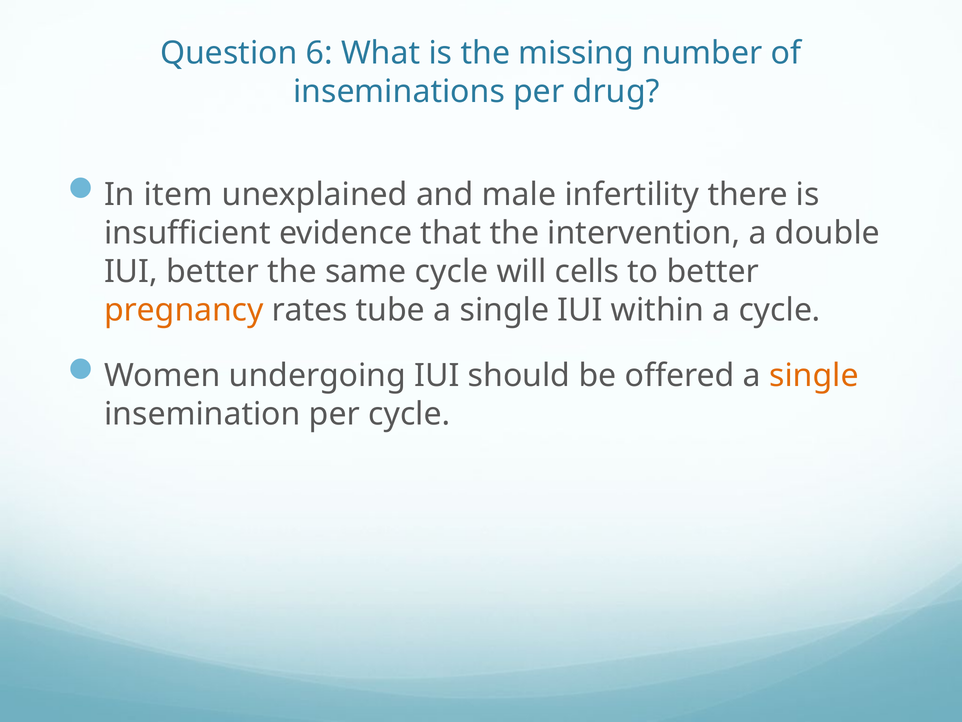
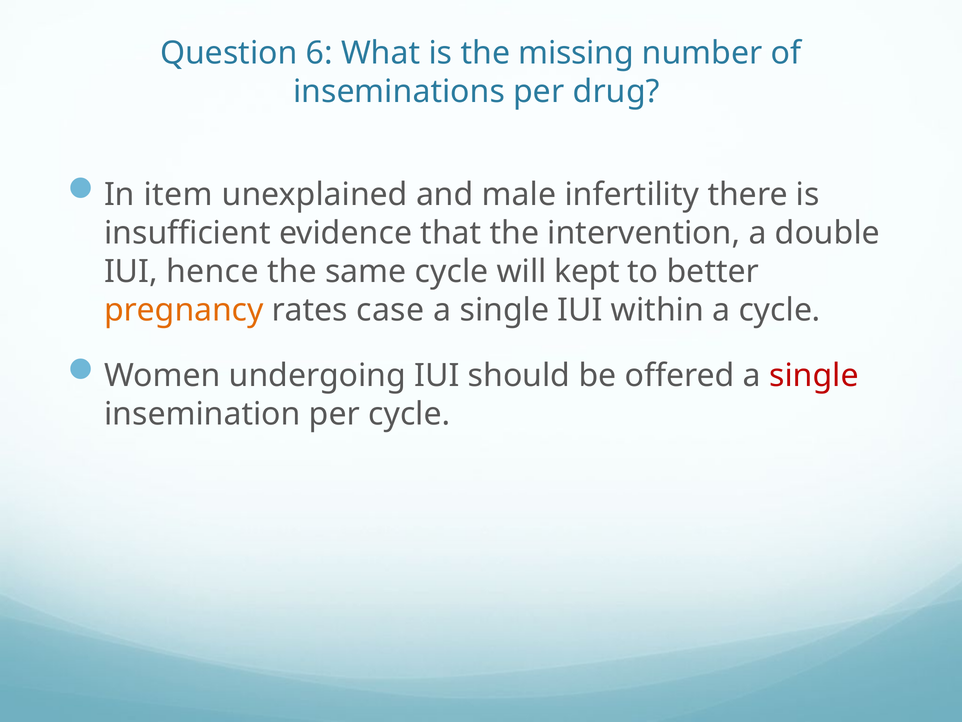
IUI better: better -> hence
cells: cells -> kept
tube: tube -> case
single at (814, 375) colour: orange -> red
